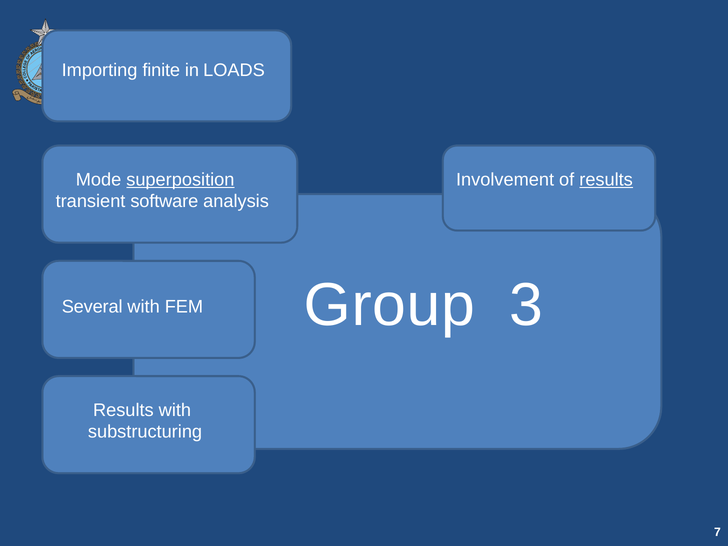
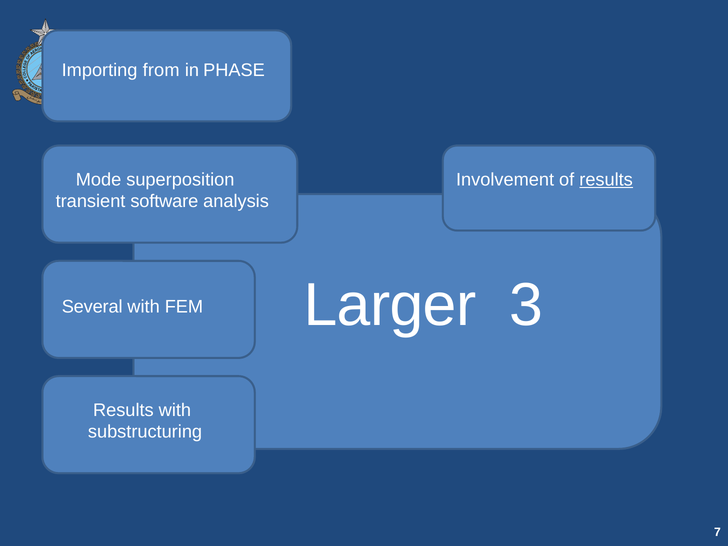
finite: finite -> from
LOADS: LOADS -> PHASE
superposition underline: present -> none
Group: Group -> Larger
